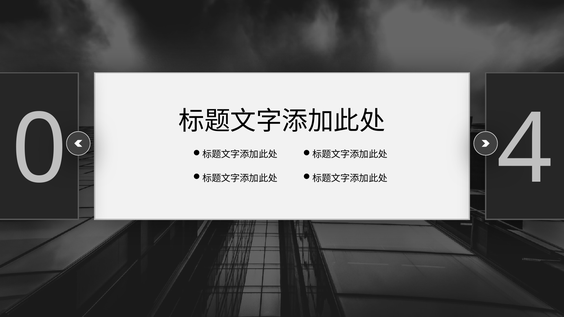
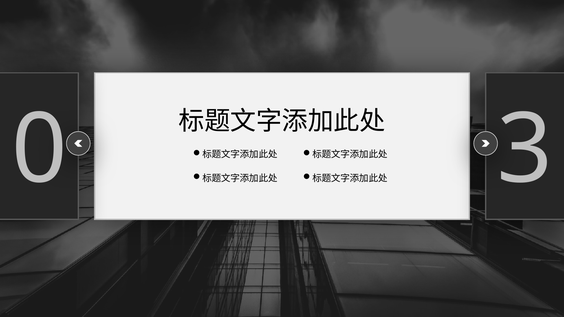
4: 4 -> 3
